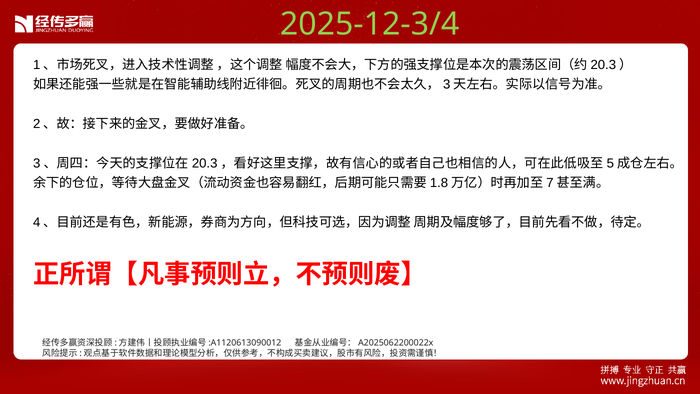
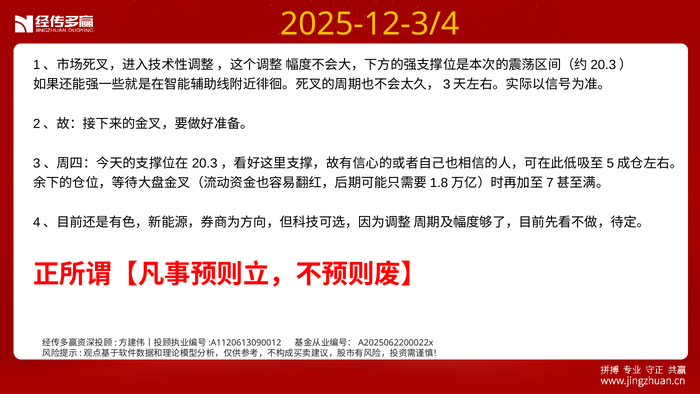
2025-12-3/4 colour: light green -> yellow
